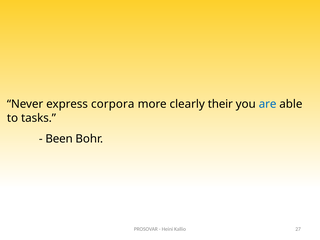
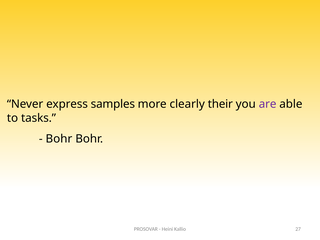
corpora: corpora -> samples
are colour: blue -> purple
Been at (59, 139): Been -> Bohr
